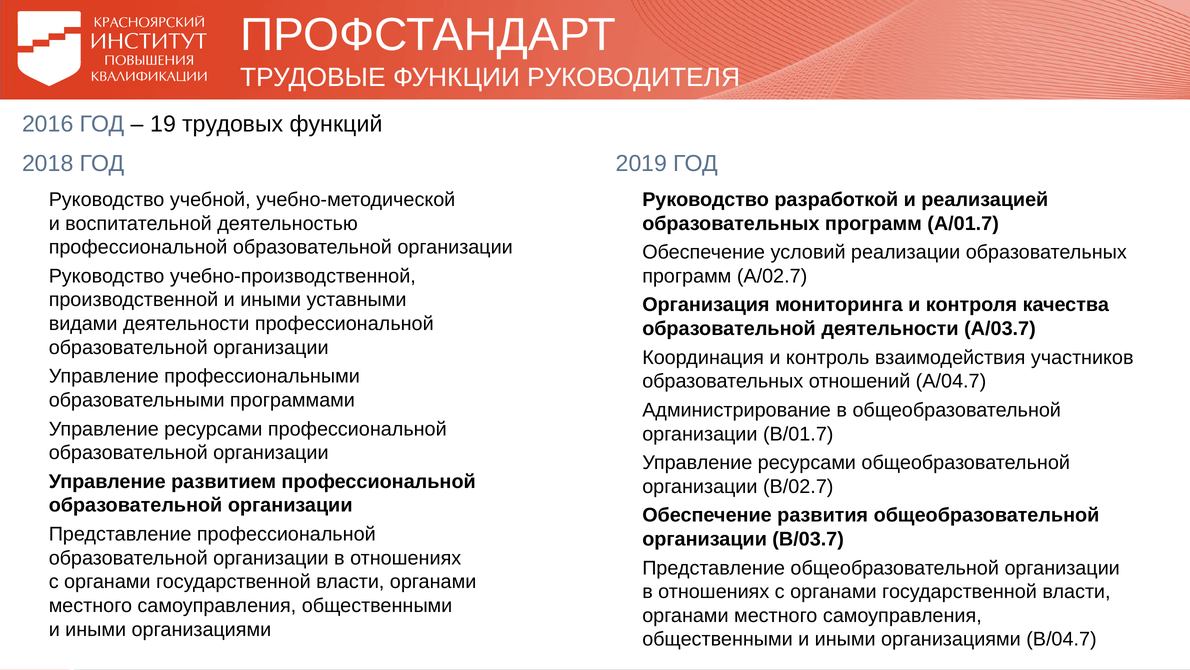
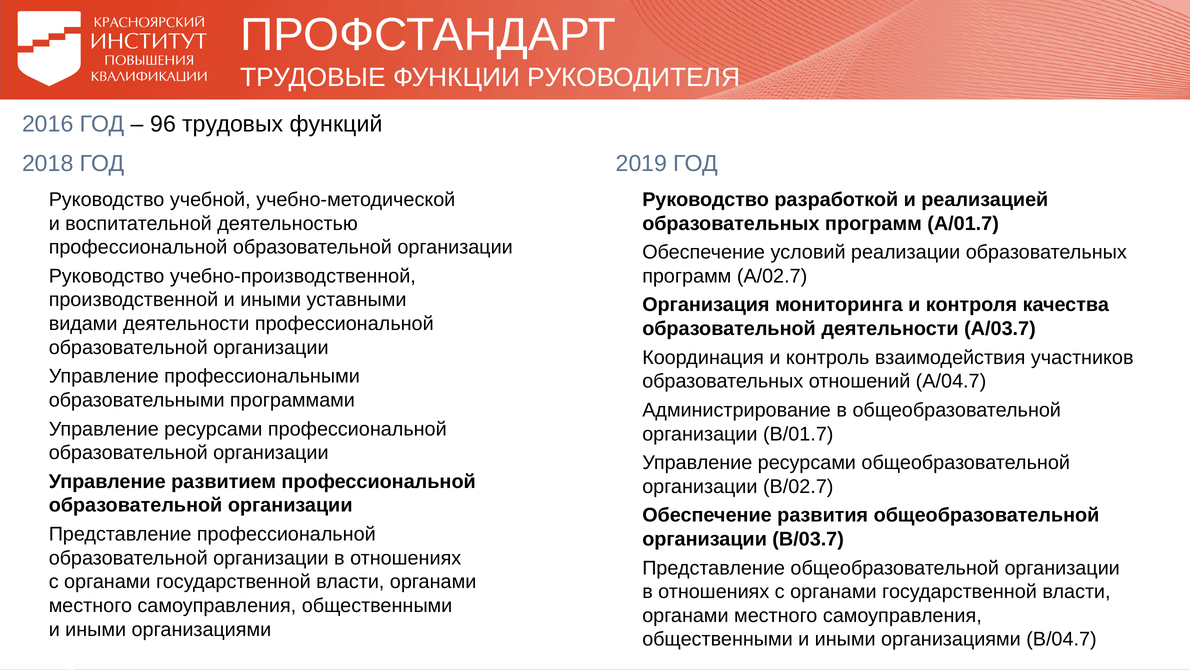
19: 19 -> 96
